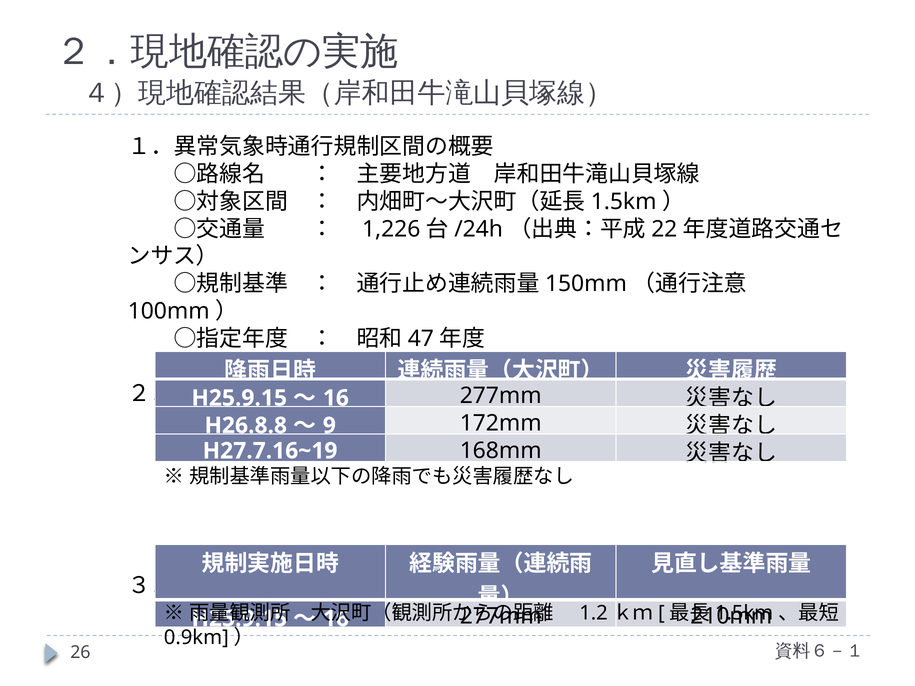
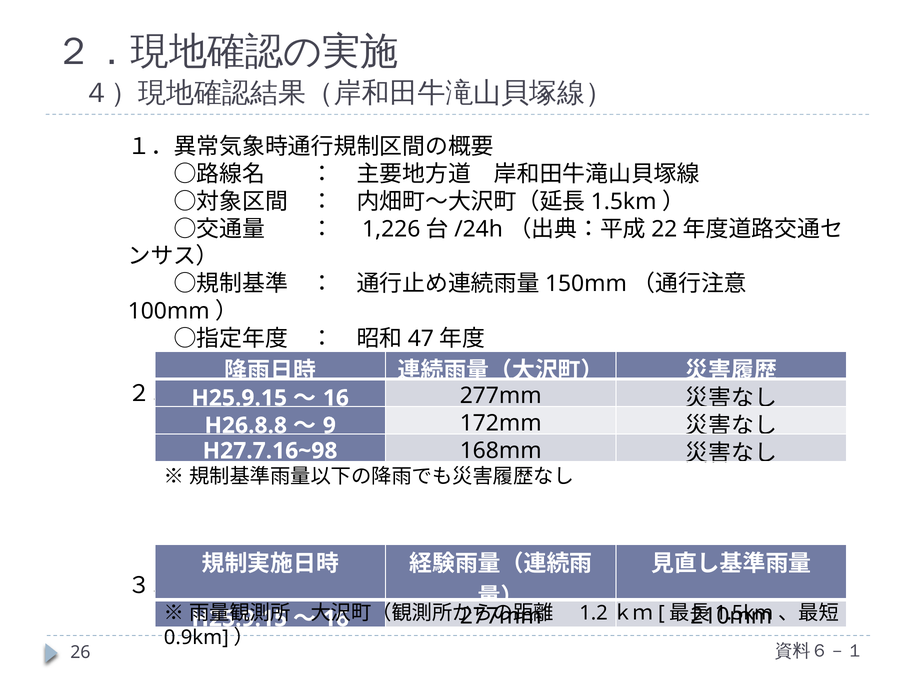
H27.7.16~19: H27.7.16~19 -> H27.7.16~98
